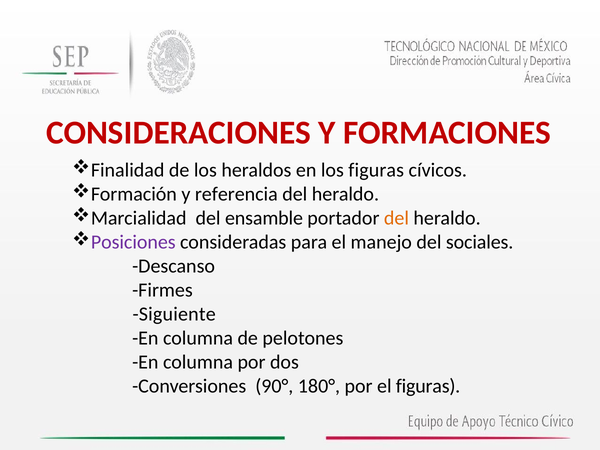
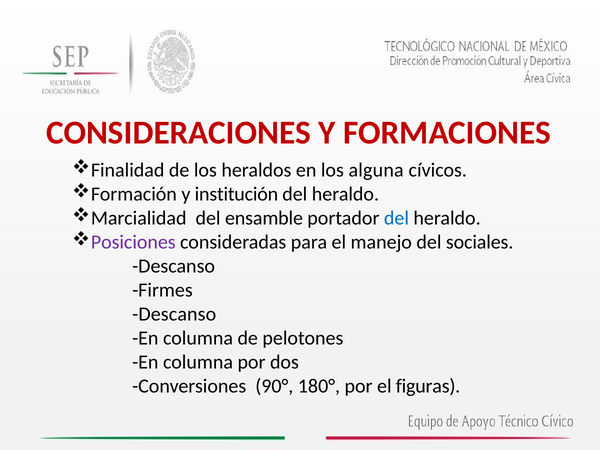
los figuras: figuras -> alguna
referencia: referencia -> institución
del at (396, 218) colour: orange -> blue
Siguiente at (174, 314): Siguiente -> Descanso
